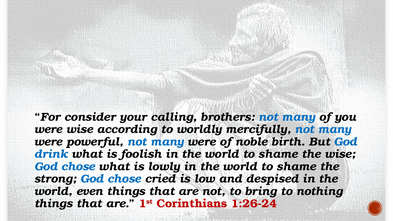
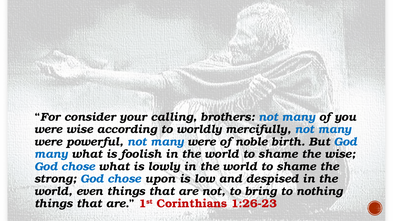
drink at (51, 154): drink -> many
cried: cried -> upon
1:26-24: 1:26-24 -> 1:26-23
